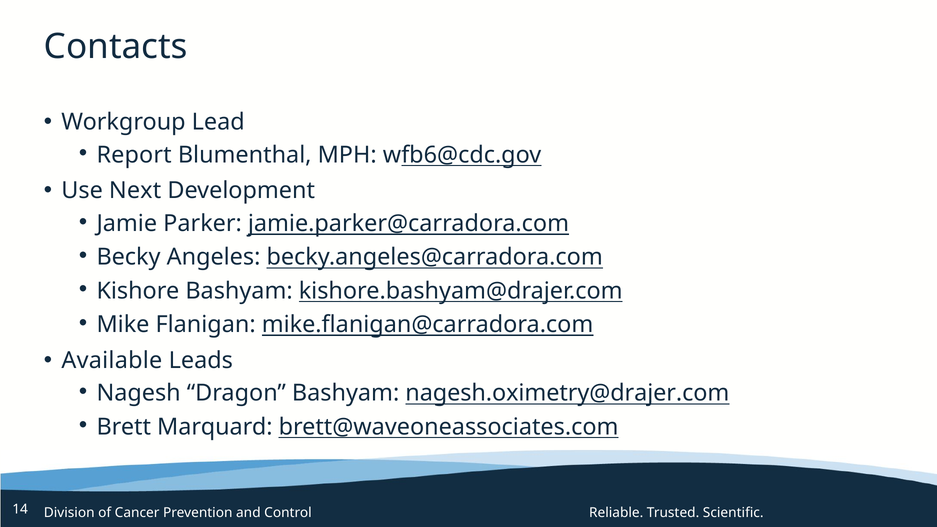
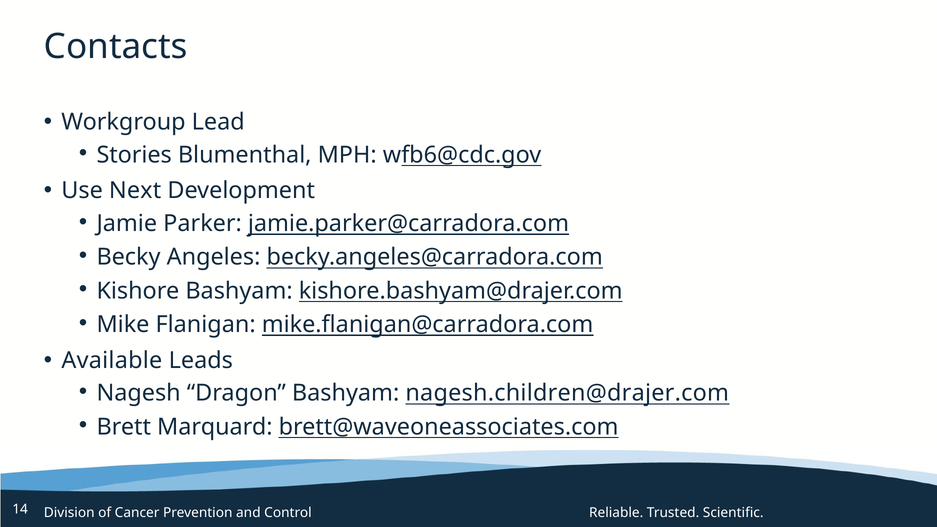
Report: Report -> Stories
nagesh.oximetry@drajer.com: nagesh.oximetry@drajer.com -> nagesh.children@drajer.com
